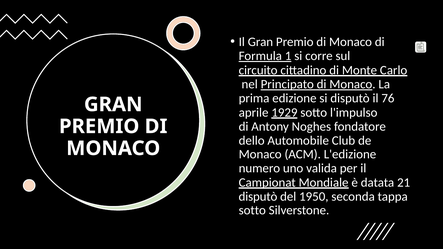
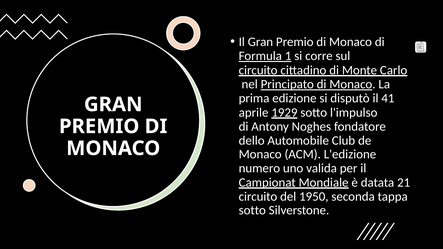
76: 76 -> 41
disputò at (258, 197): disputò -> circuito
